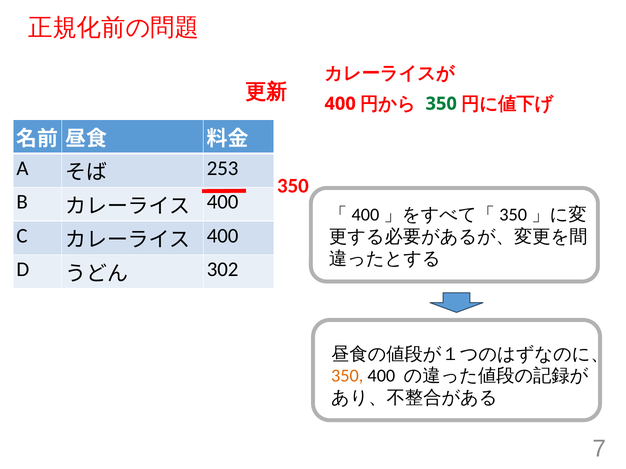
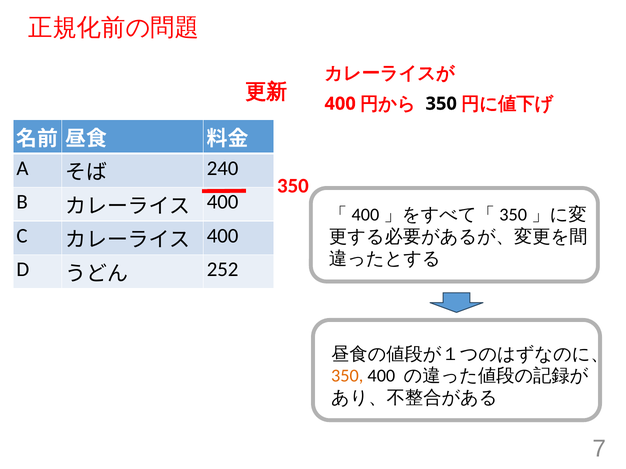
350 at (441, 104) colour: green -> black
253: 253 -> 240
302: 302 -> 252
